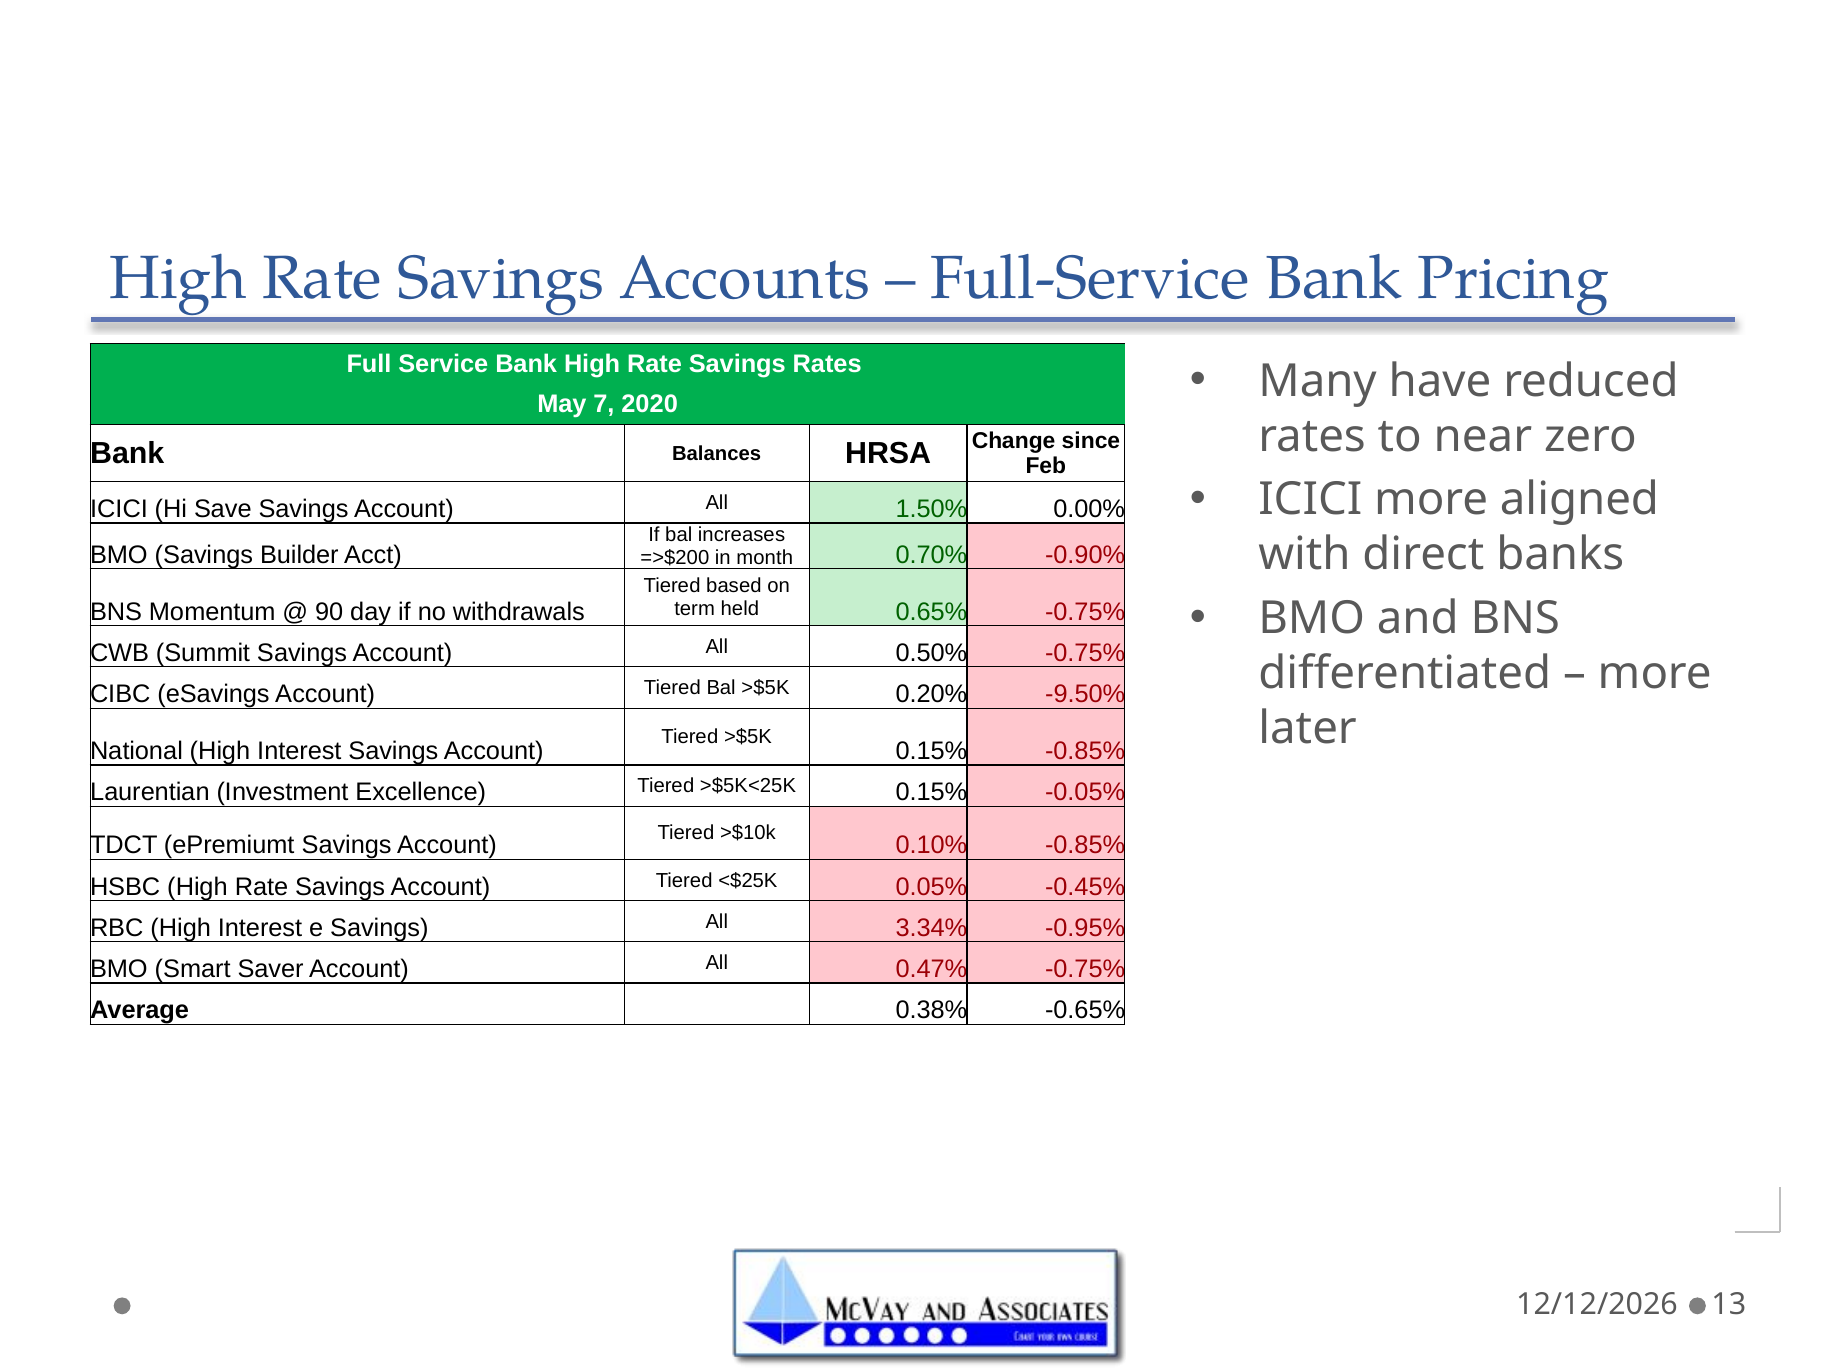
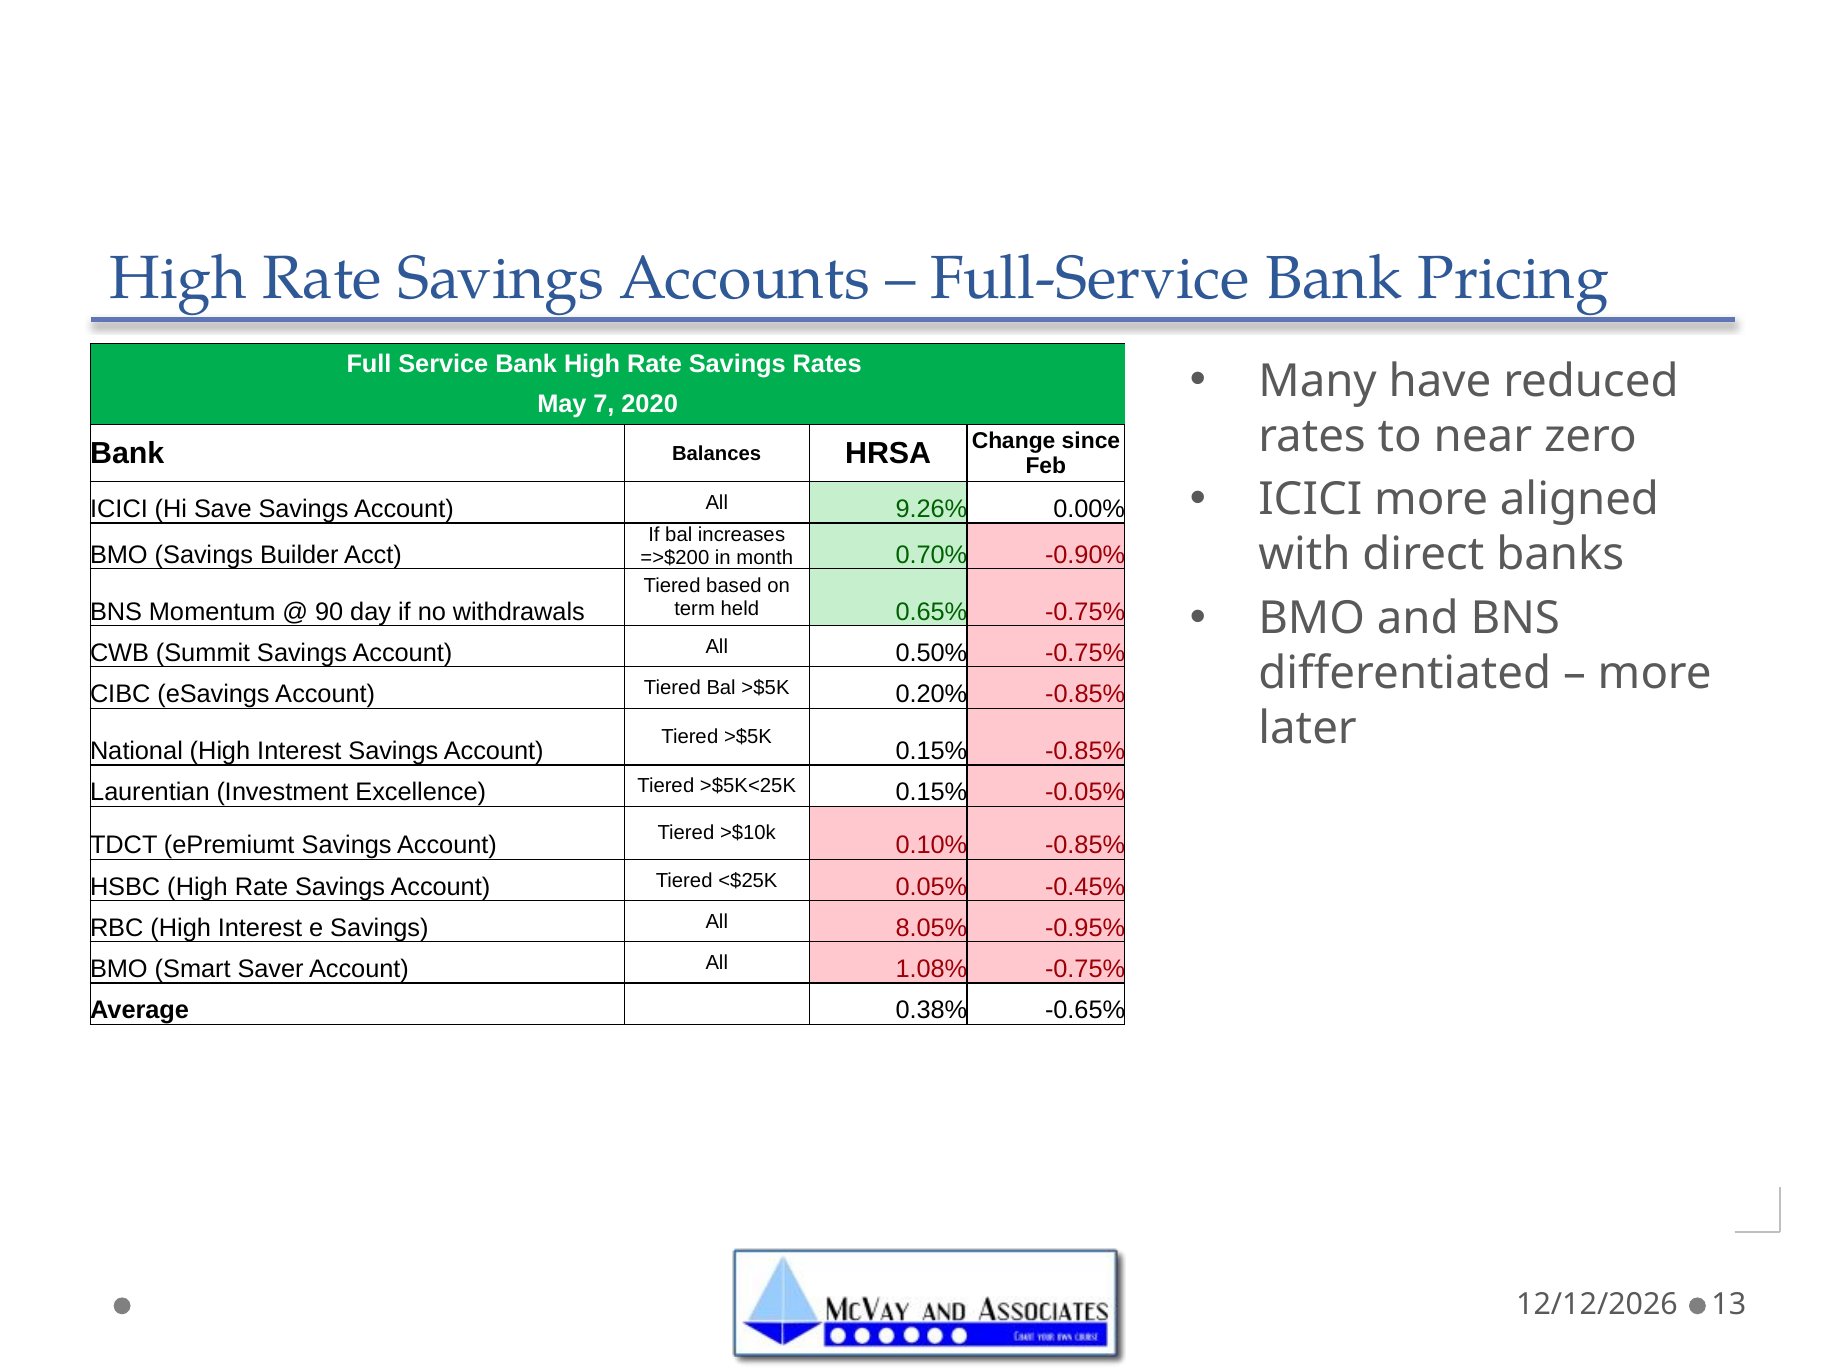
1.50%: 1.50% -> 9.26%
0.20% -9.50%: -9.50% -> -0.85%
3.34%: 3.34% -> 8.05%
0.47%: 0.47% -> 1.08%
